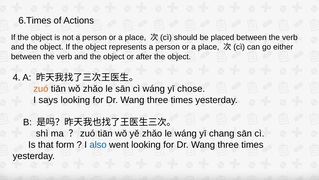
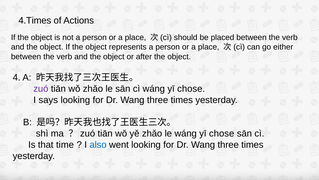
6.Times: 6.Times -> 4.Times
zuó at (41, 88) colour: orange -> purple
le wáng yī chang: chang -> chose
form: form -> time
